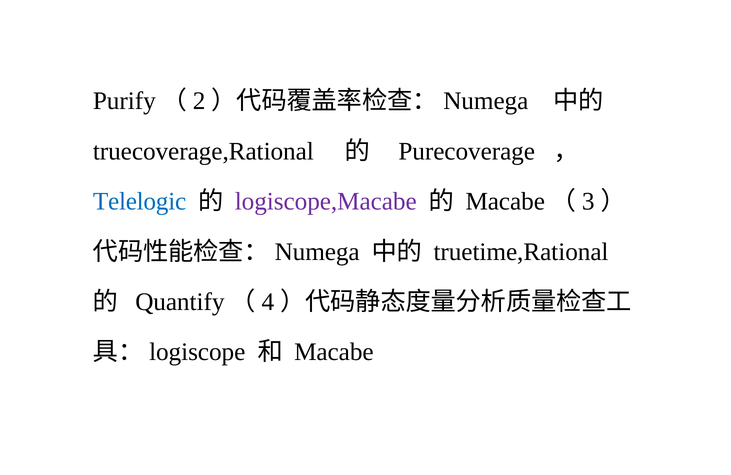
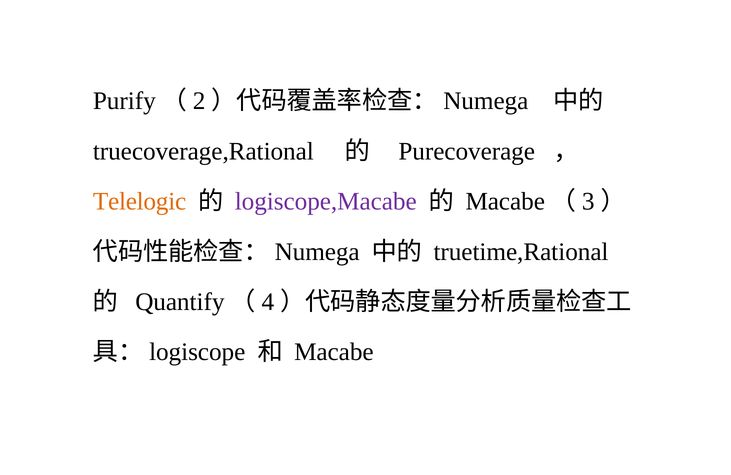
Telelogic colour: blue -> orange
